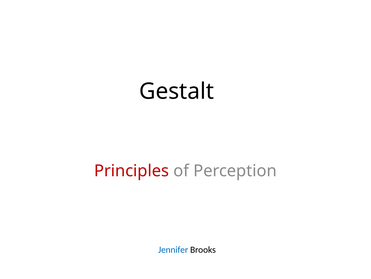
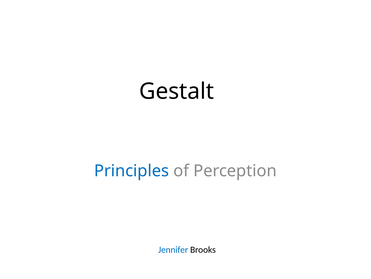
Principles colour: red -> blue
